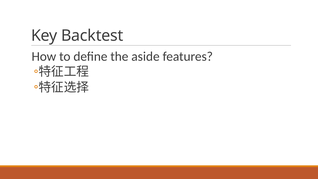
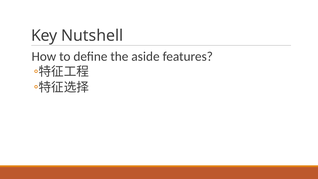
Backtest: Backtest -> Nutshell
